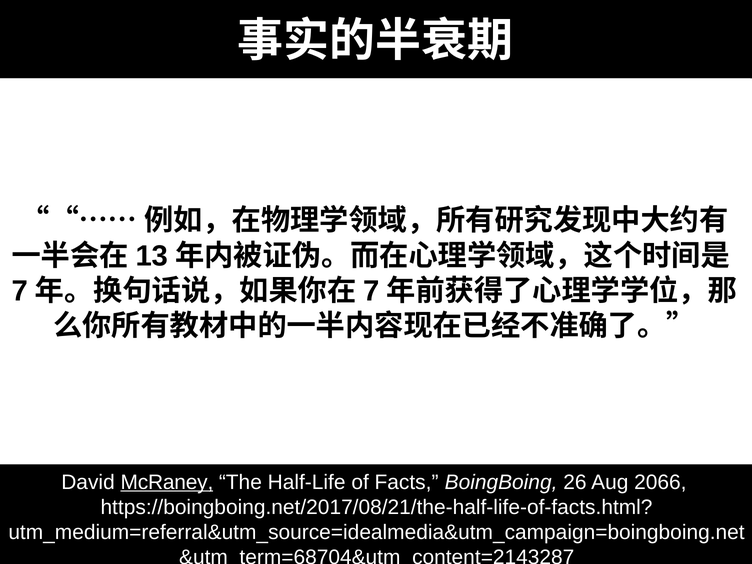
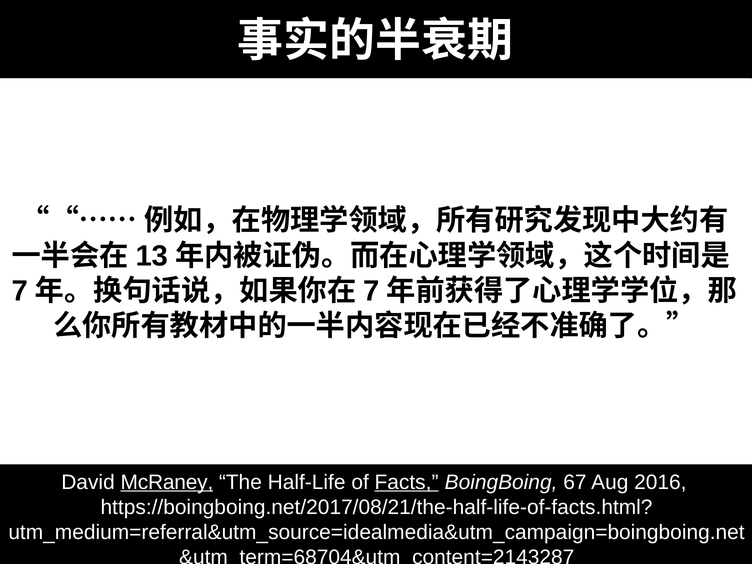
Facts underline: none -> present
26: 26 -> 67
2066: 2066 -> 2016
